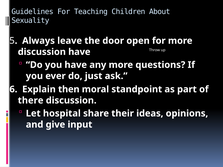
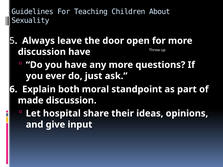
then: then -> both
there: there -> made
